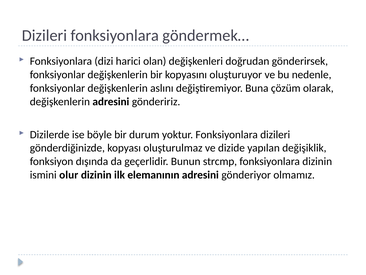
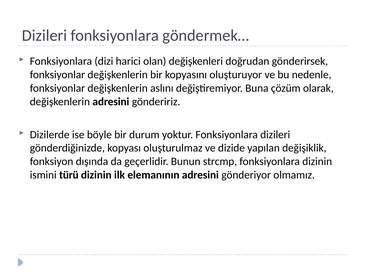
olur: olur -> türü
